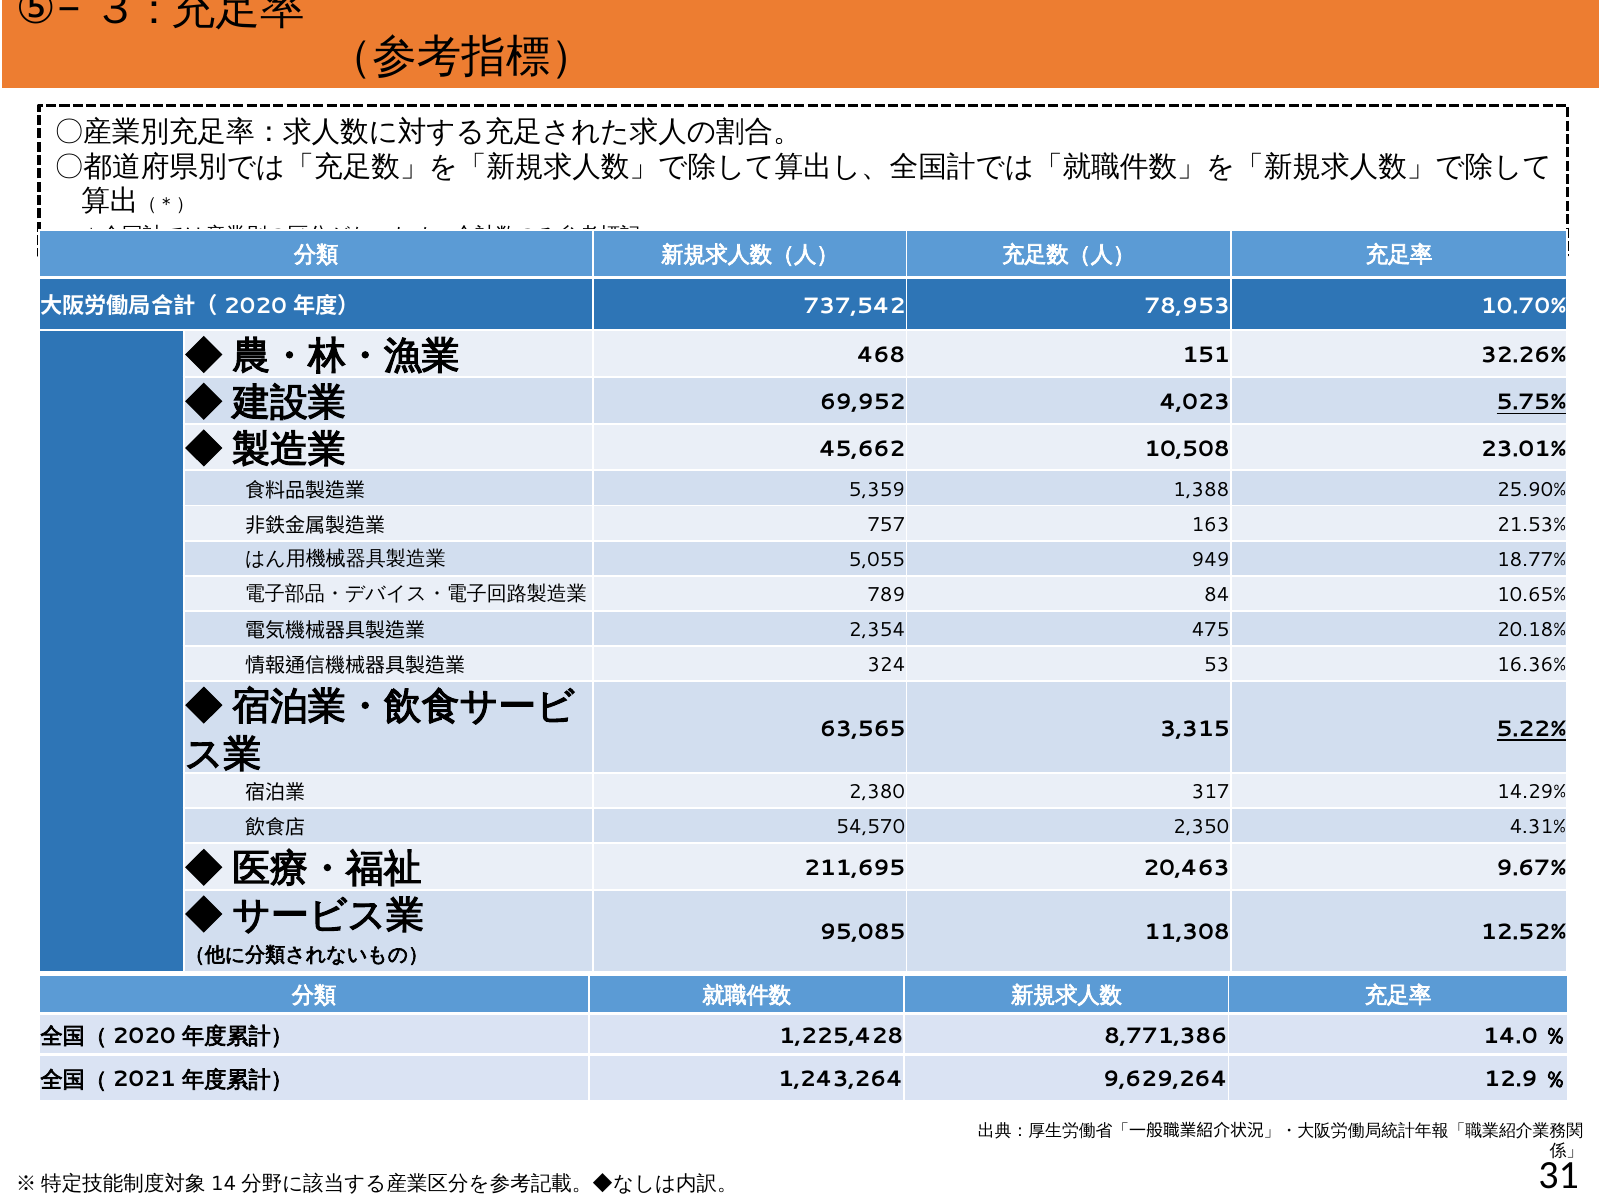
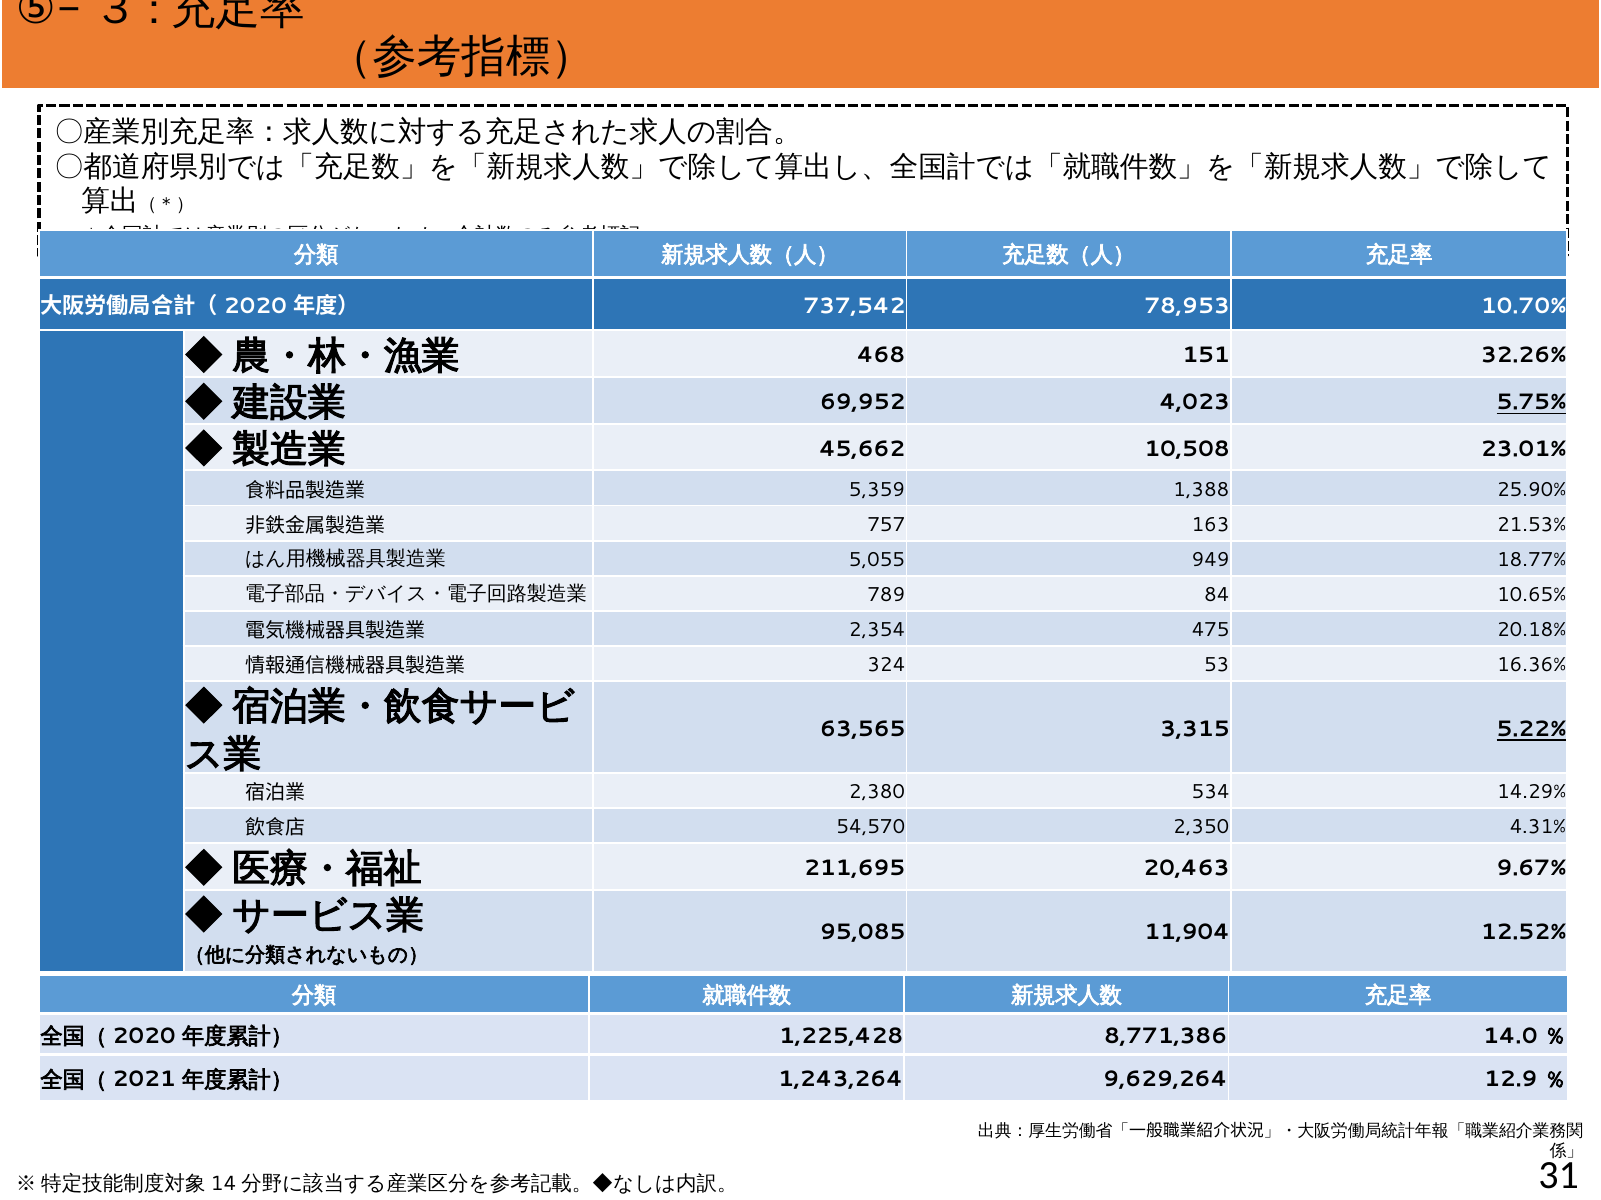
317: 317 -> 534
11,308: 11,308 -> 11,904
